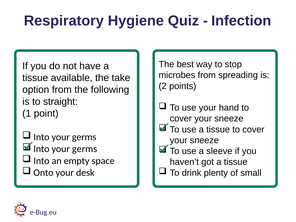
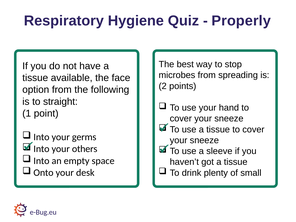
Infection: Infection -> Properly
take: take -> face
germs at (85, 149): germs -> others
